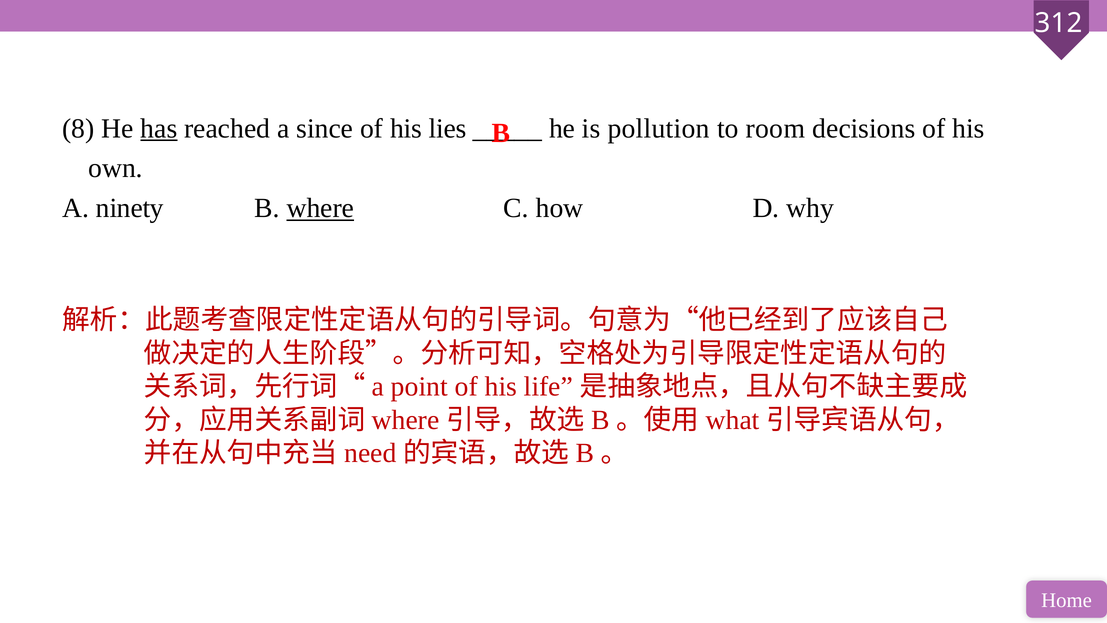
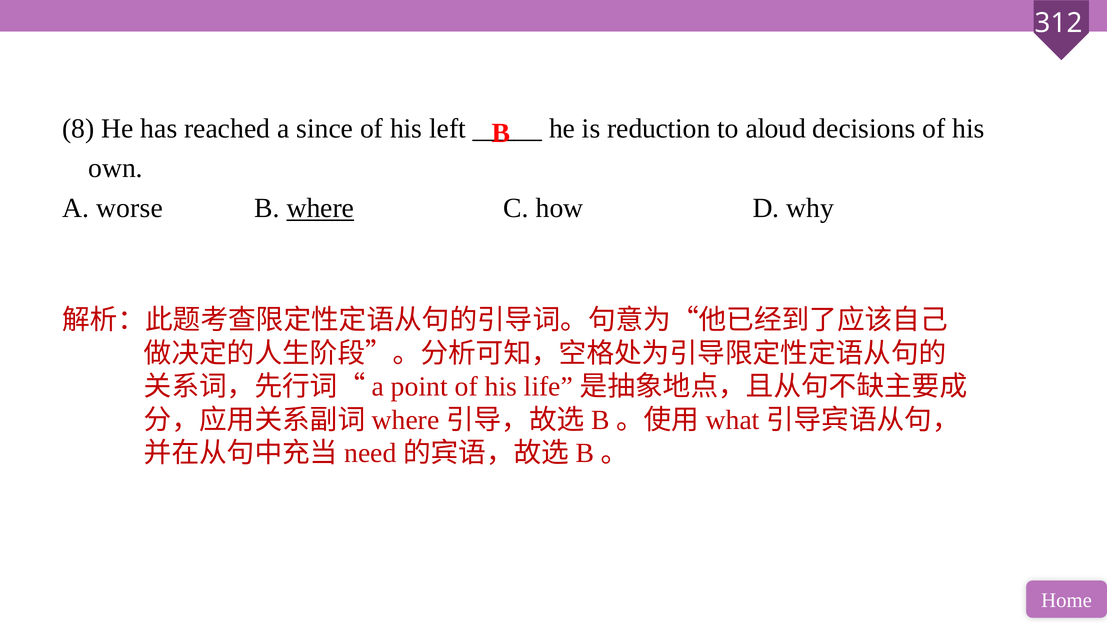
has underline: present -> none
lies: lies -> left
pollution: pollution -> reduction
room: room -> aloud
ninety: ninety -> worse
